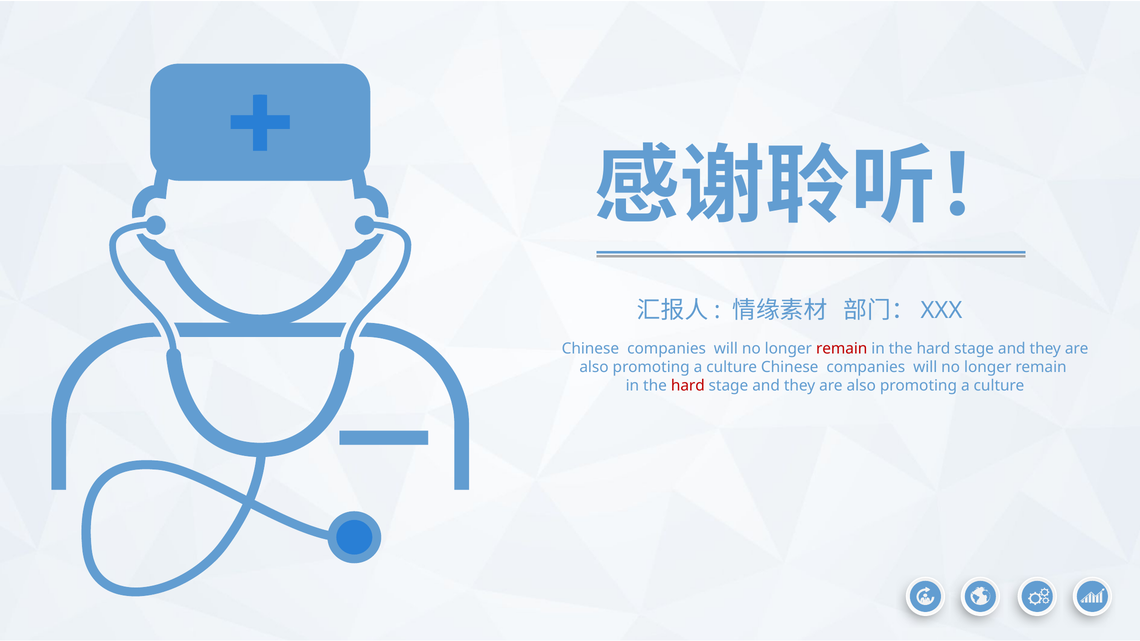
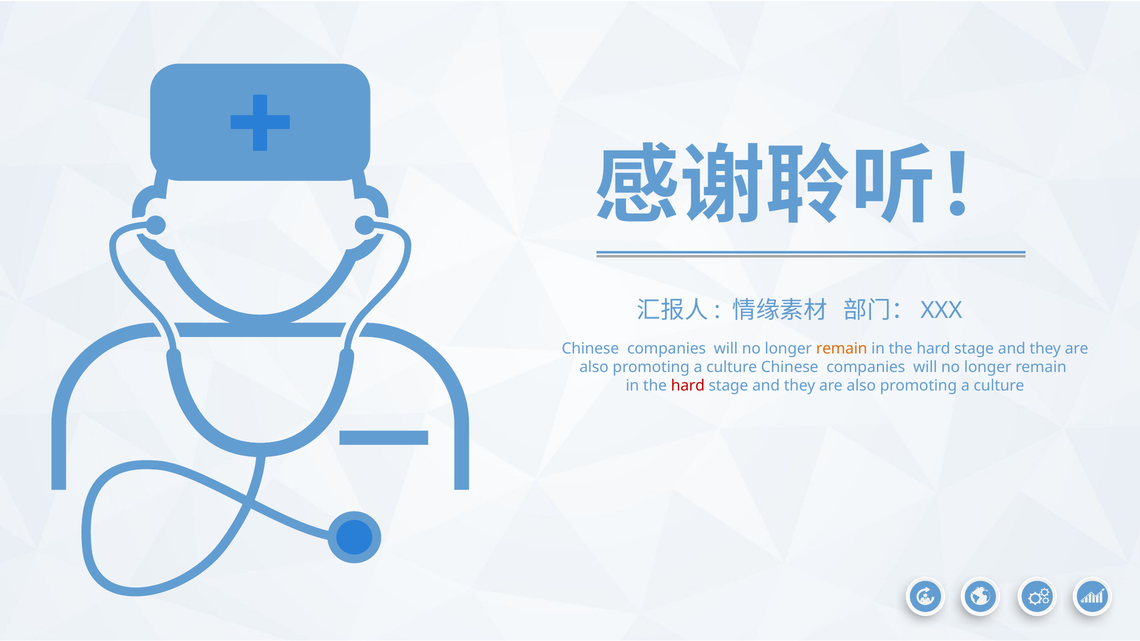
remain at (842, 349) colour: red -> orange
